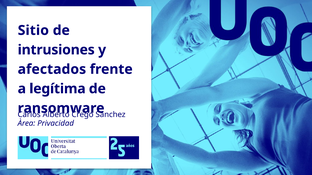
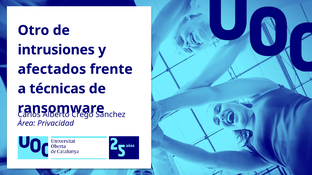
Sitio: Sitio -> Otro
legítima: legítima -> técnicas
